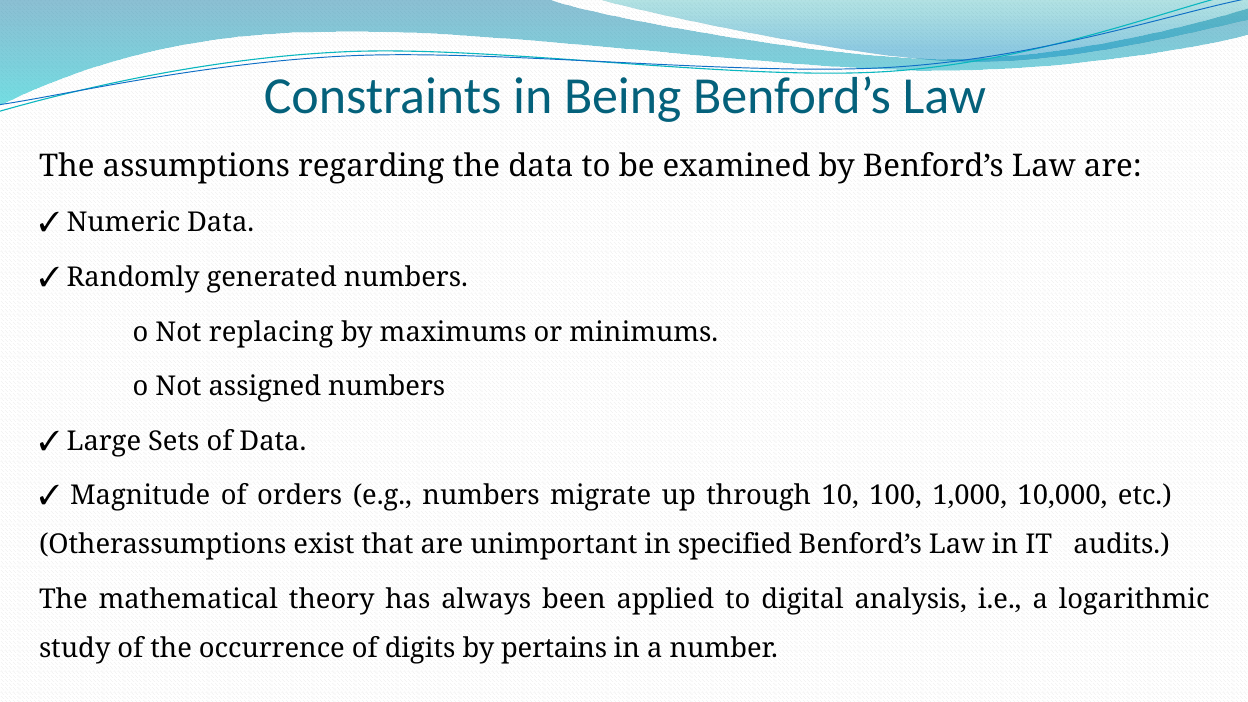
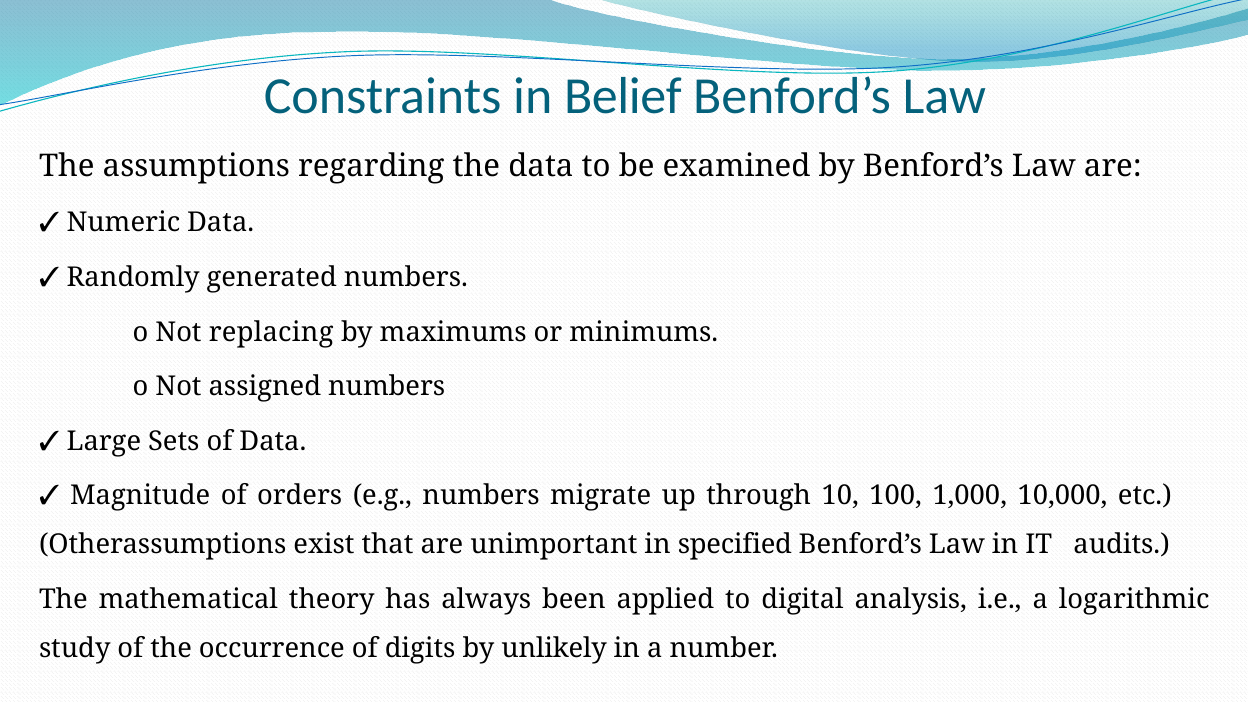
Being: Being -> Belief
pertains: pertains -> unlikely
